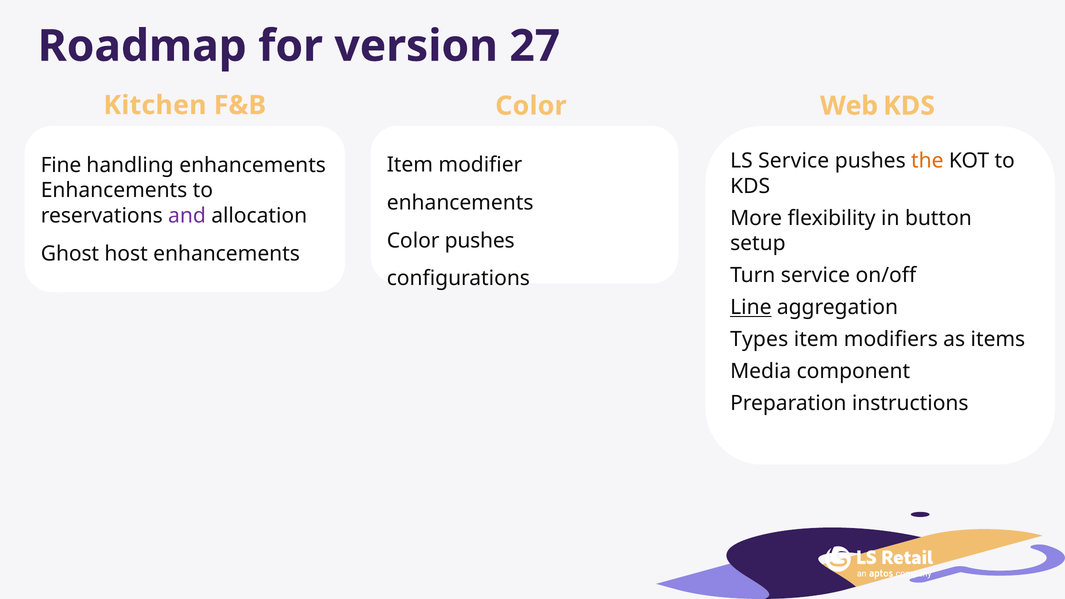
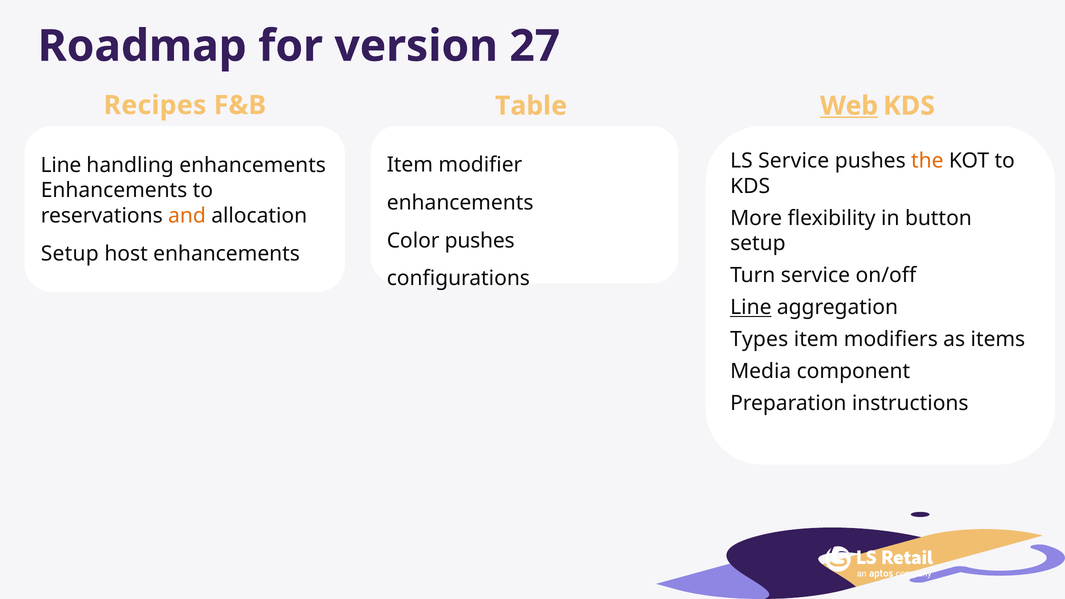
Kitchen: Kitchen -> Recipes
Color at (531, 106): Color -> Table
Web underline: none -> present
Fine at (61, 165): Fine -> Line
and colour: purple -> orange
Ghost at (70, 254): Ghost -> Setup
